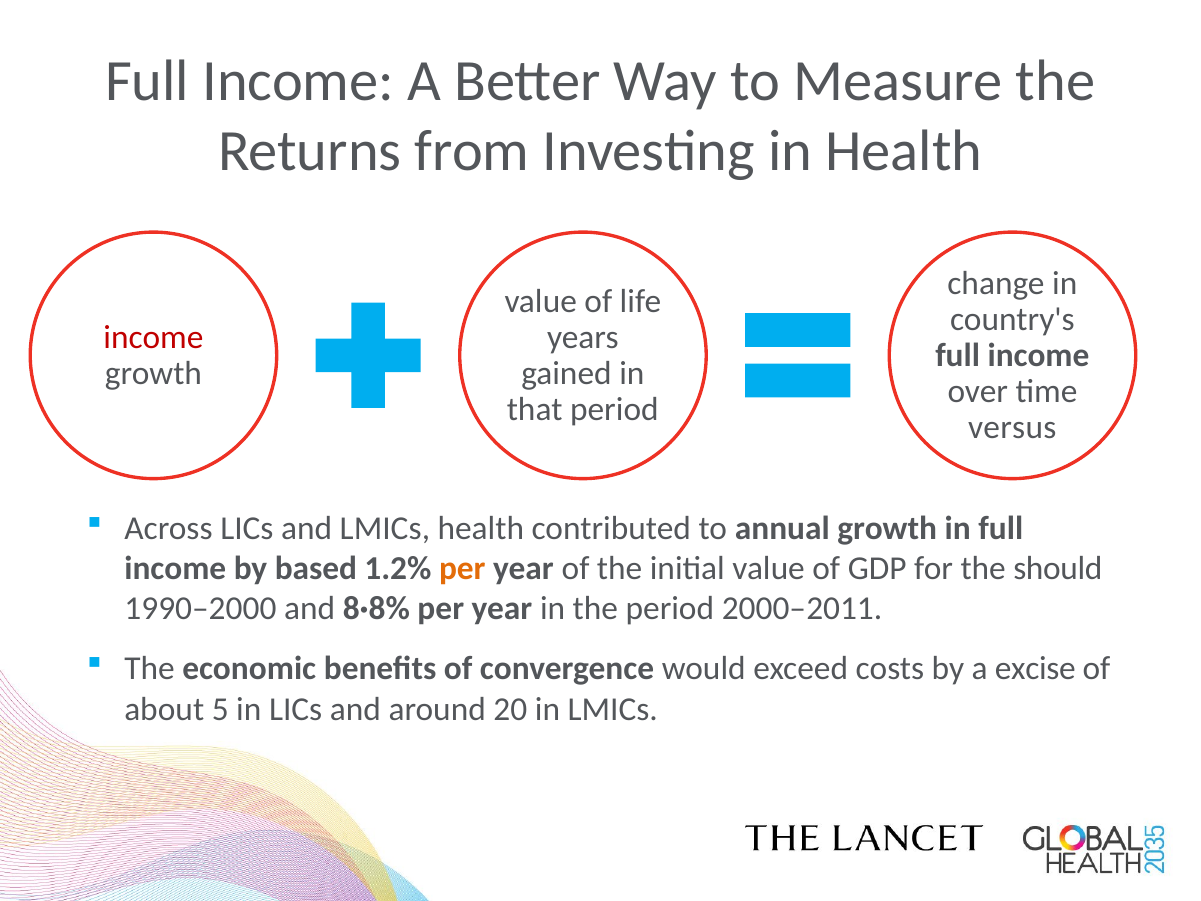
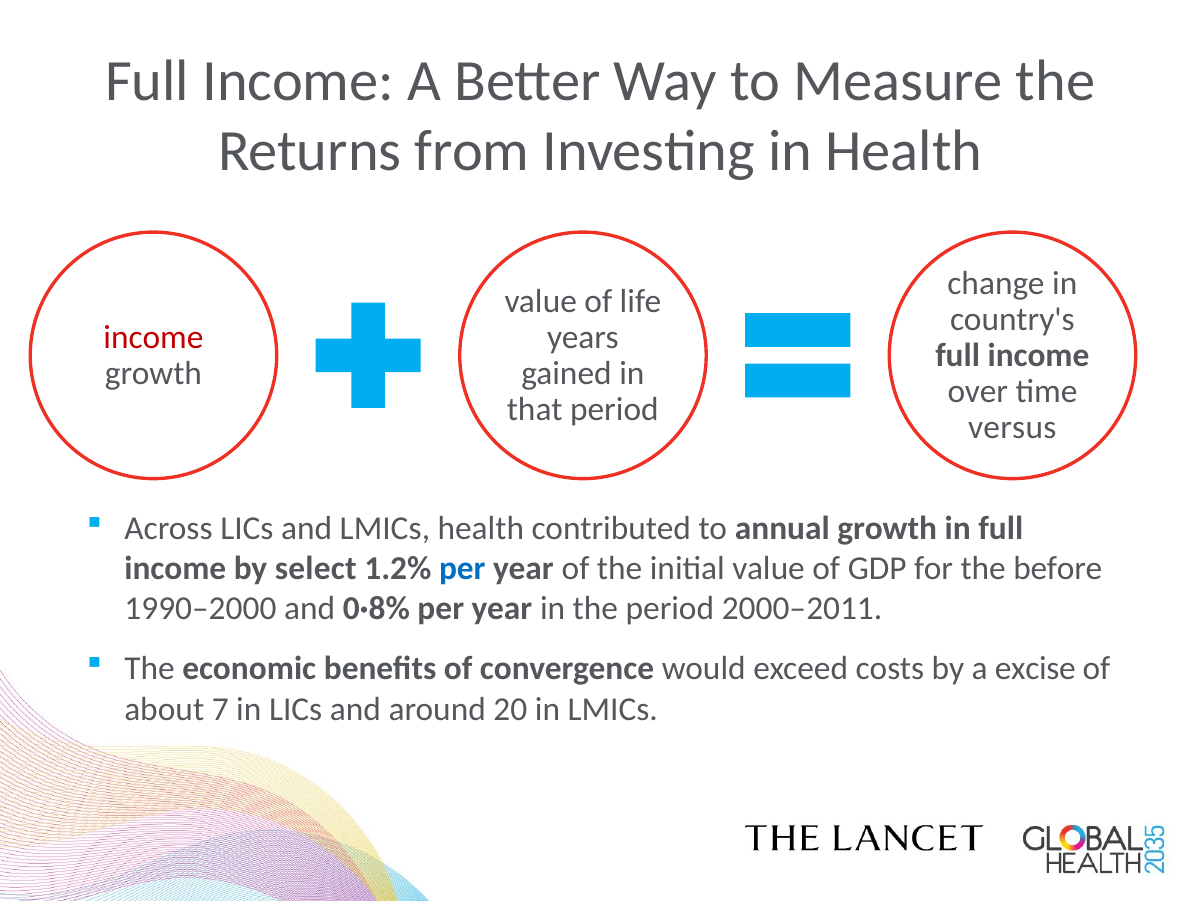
based: based -> select
per at (462, 569) colour: orange -> blue
should: should -> before
8·8%: 8·8% -> 0·8%
5: 5 -> 7
